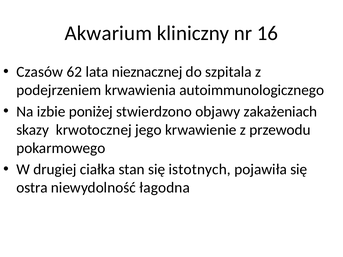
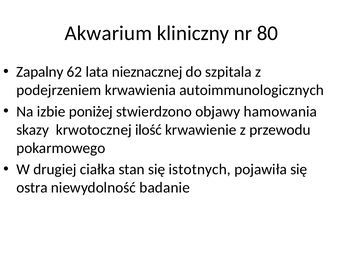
16: 16 -> 80
Czasów: Czasów -> Zapalny
autoimmunologicznego: autoimmunologicznego -> autoimmunologicznych
zakażeniach: zakażeniach -> hamowania
jego: jego -> ilość
łagodna: łagodna -> badanie
